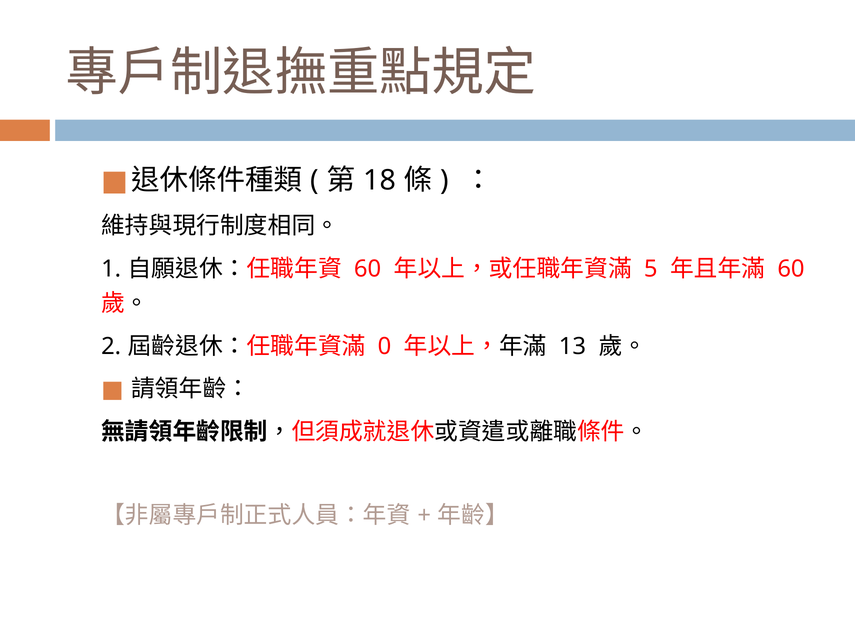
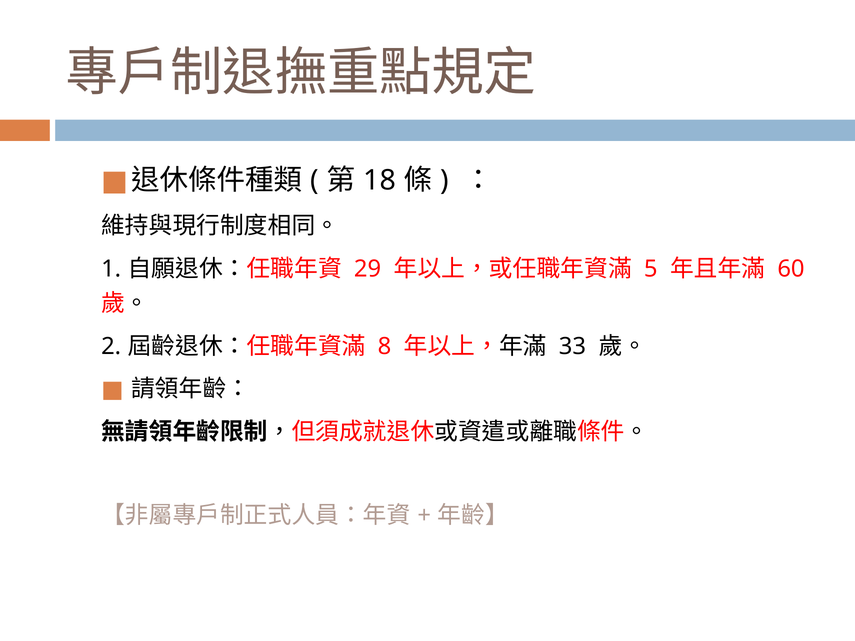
60 at (368, 269): 60 -> 29
0: 0 -> 8
13: 13 -> 33
